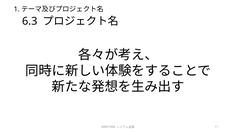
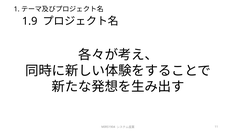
6.3: 6.3 -> 1.9
